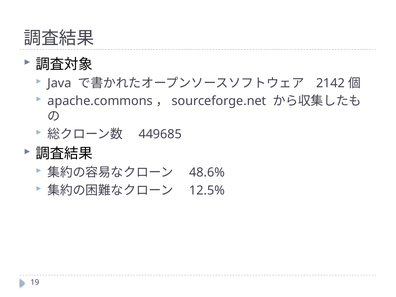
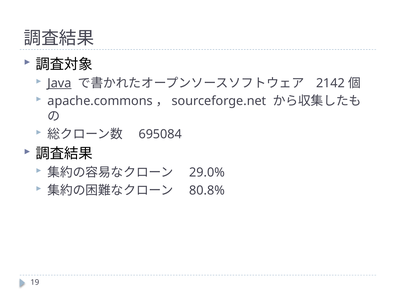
Java underline: none -> present
449685: 449685 -> 695084
48.6%: 48.6% -> 29.0%
12.5%: 12.5% -> 80.8%
